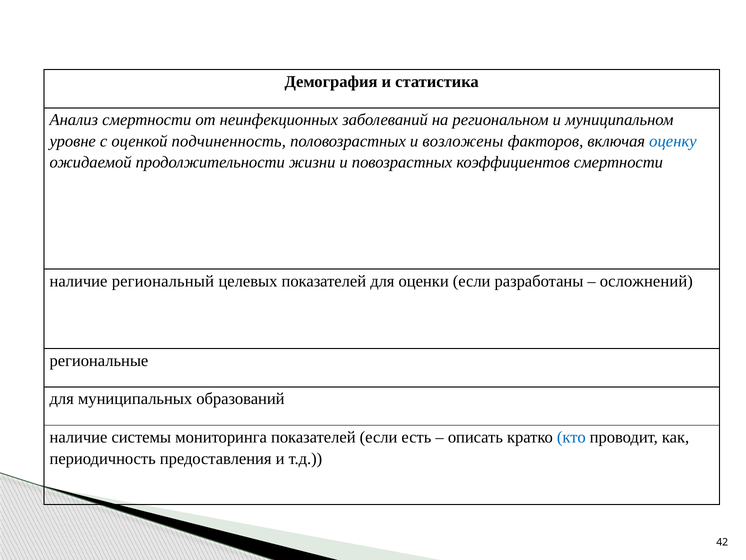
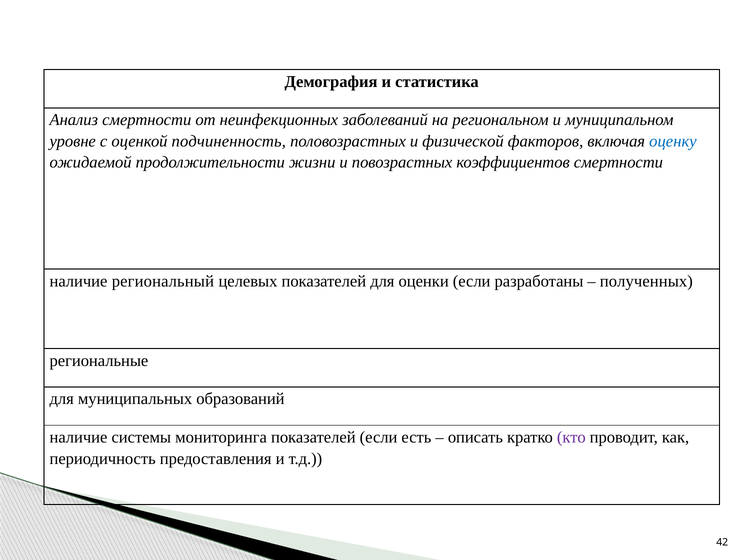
возложены: возложены -> физической
осложнений: осложнений -> полученных
кто colour: blue -> purple
